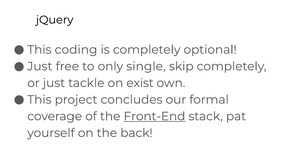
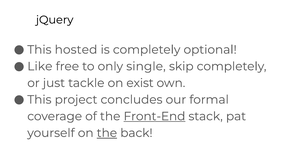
coding: coding -> hosted
Just at (40, 66): Just -> Like
the at (107, 133) underline: none -> present
